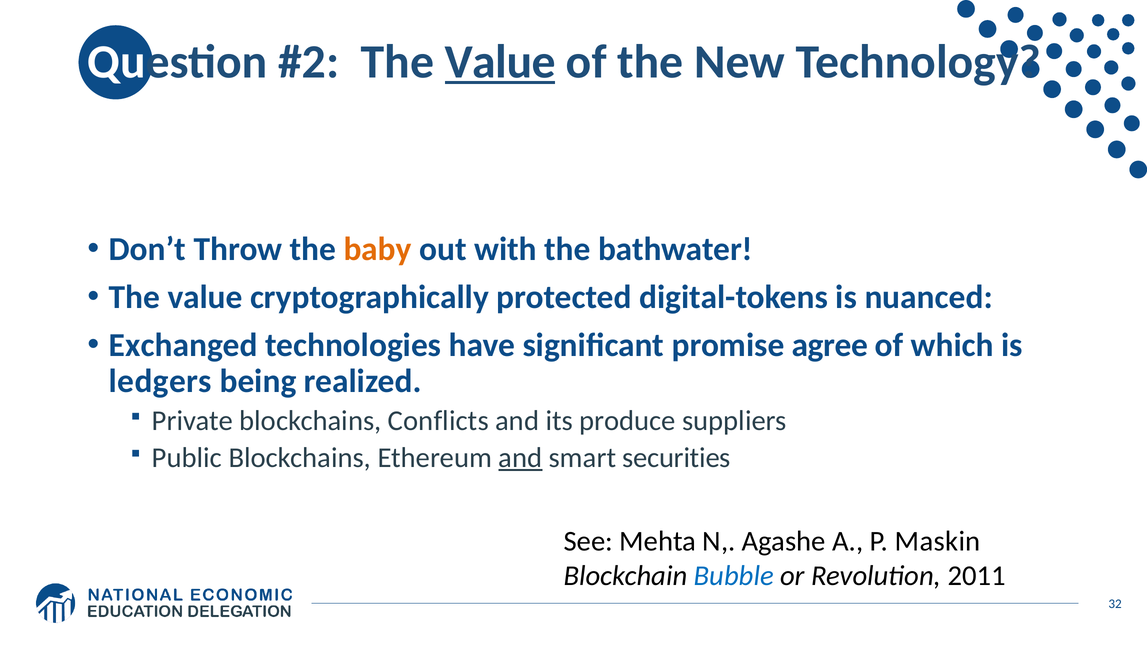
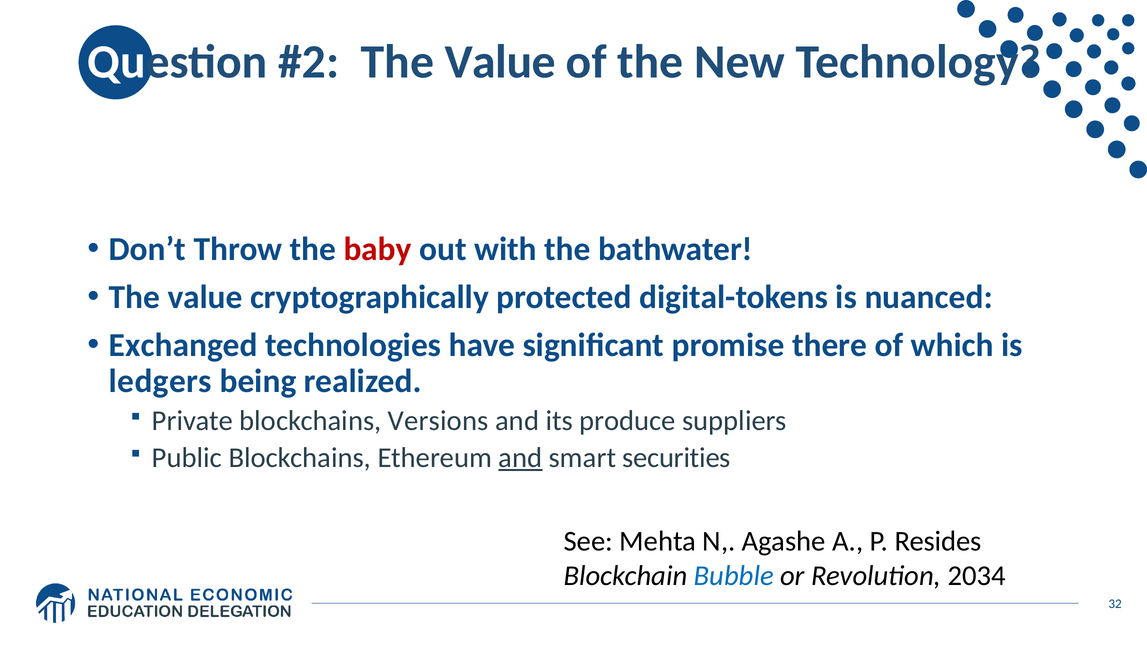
Value at (500, 62) underline: present -> none
baby colour: orange -> red
agree: agree -> there
Conflicts: Conflicts -> Versions
Maskin: Maskin -> Resides
2011: 2011 -> 2034
